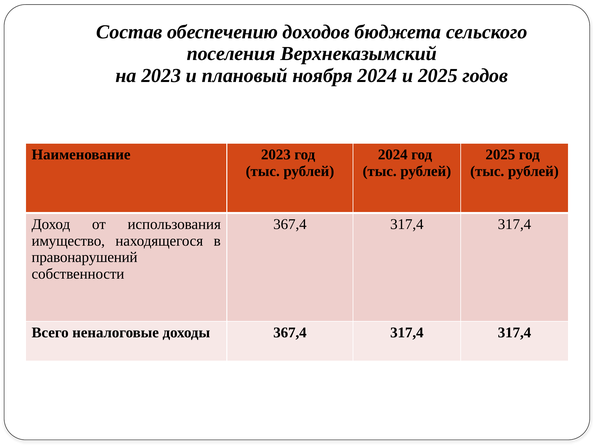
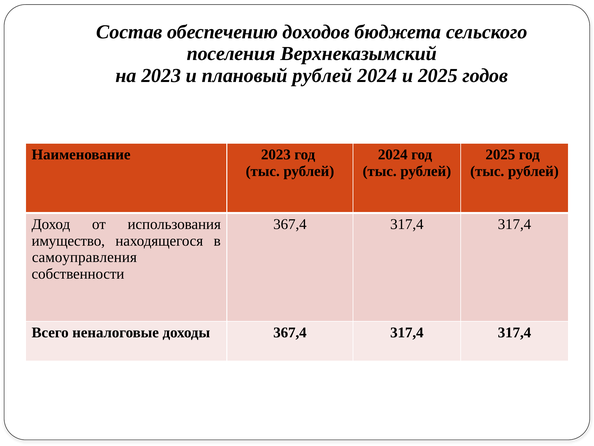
плановый ноября: ноября -> рублей
правонарушений: правонарушений -> самоуправления
